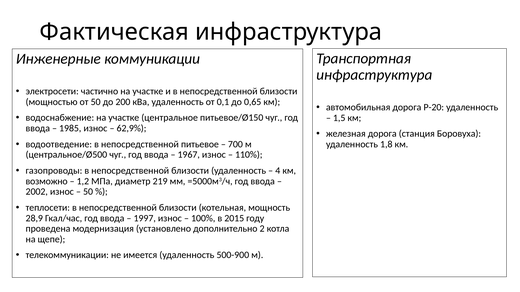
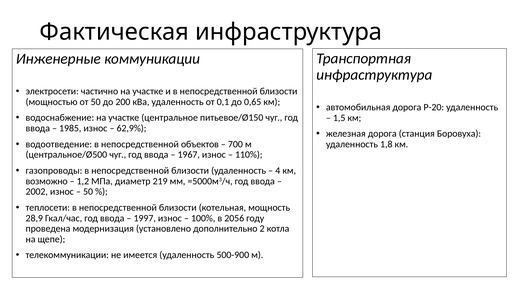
питьевое: питьевое -> объектов
2015: 2015 -> 2056
